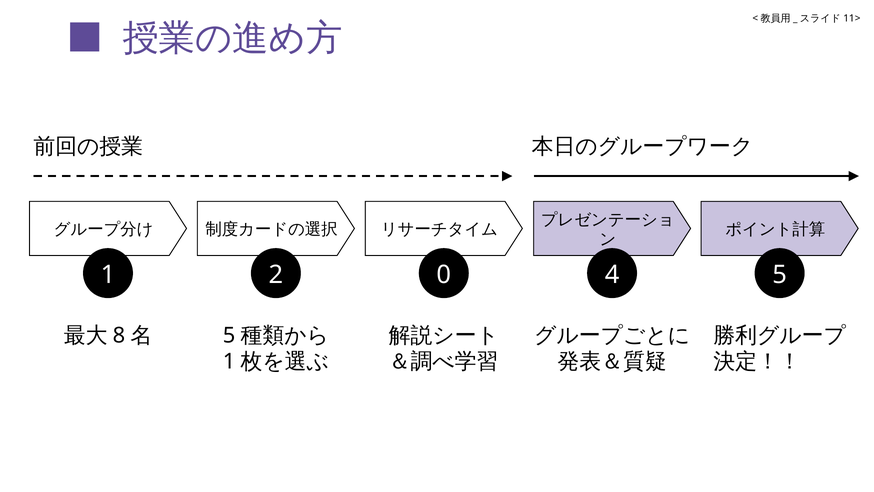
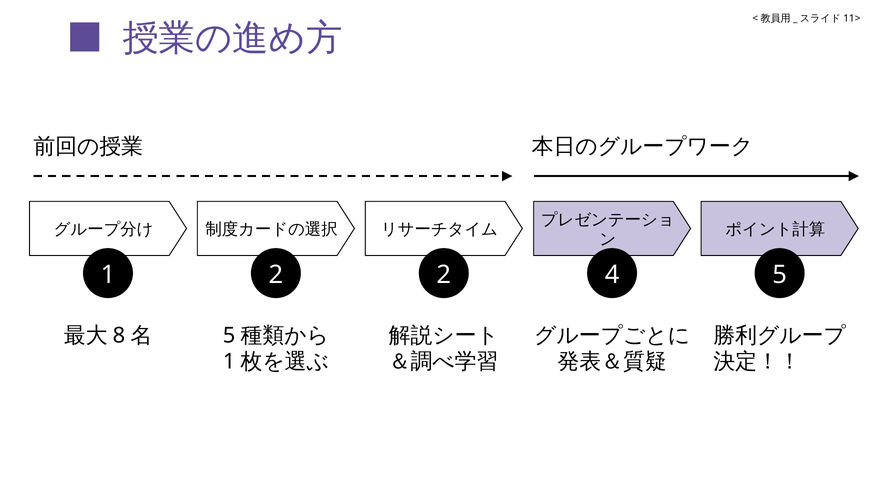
2 0: 0 -> 2
